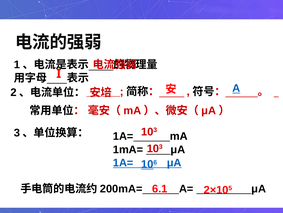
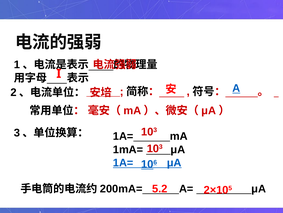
6.1: 6.1 -> 5.2
